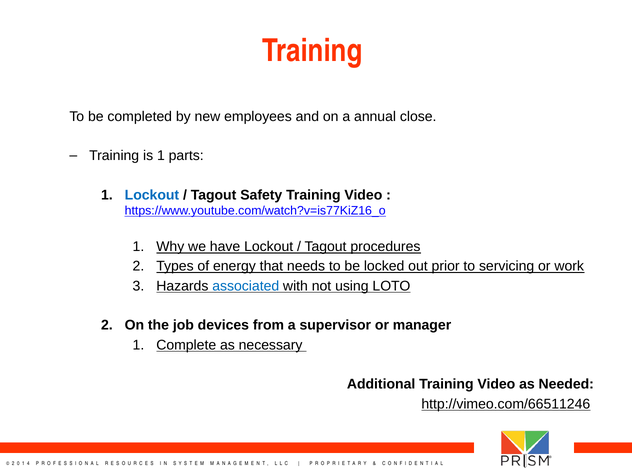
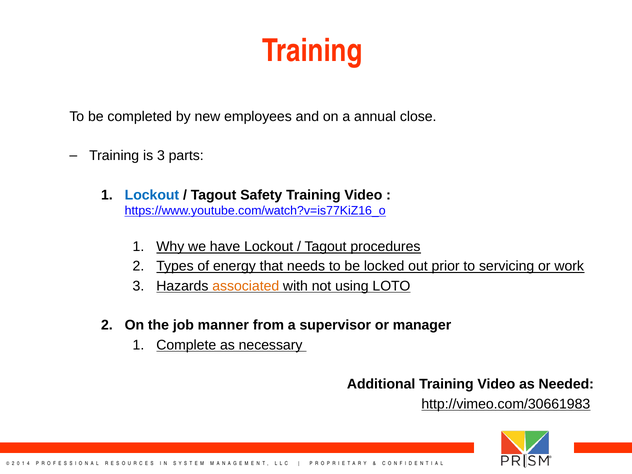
is 1: 1 -> 3
associated colour: blue -> orange
devices: devices -> manner
http://vimeo.com/66511246: http://vimeo.com/66511246 -> http://vimeo.com/30661983
